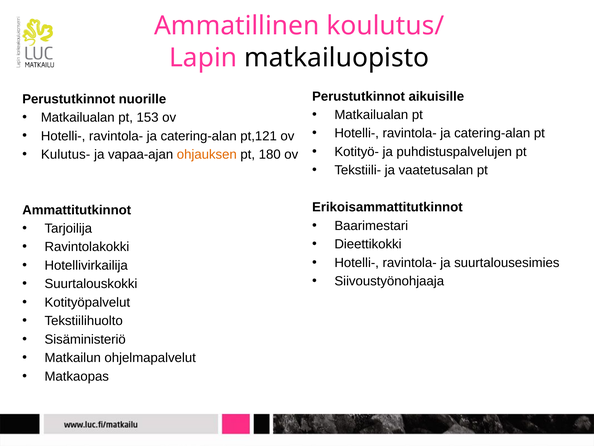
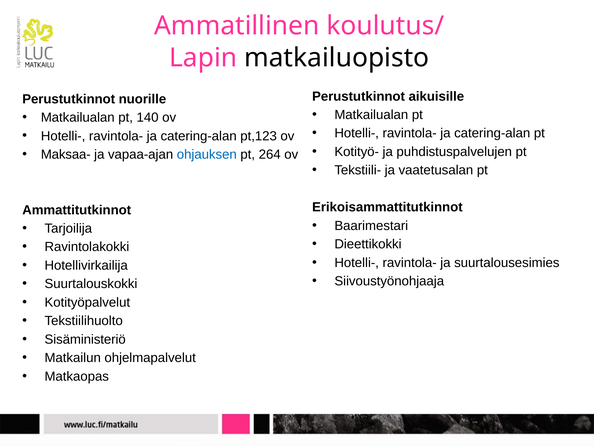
153: 153 -> 140
pt,121: pt,121 -> pt,123
Kulutus-: Kulutus- -> Maksaa-
ohjauksen colour: orange -> blue
180: 180 -> 264
